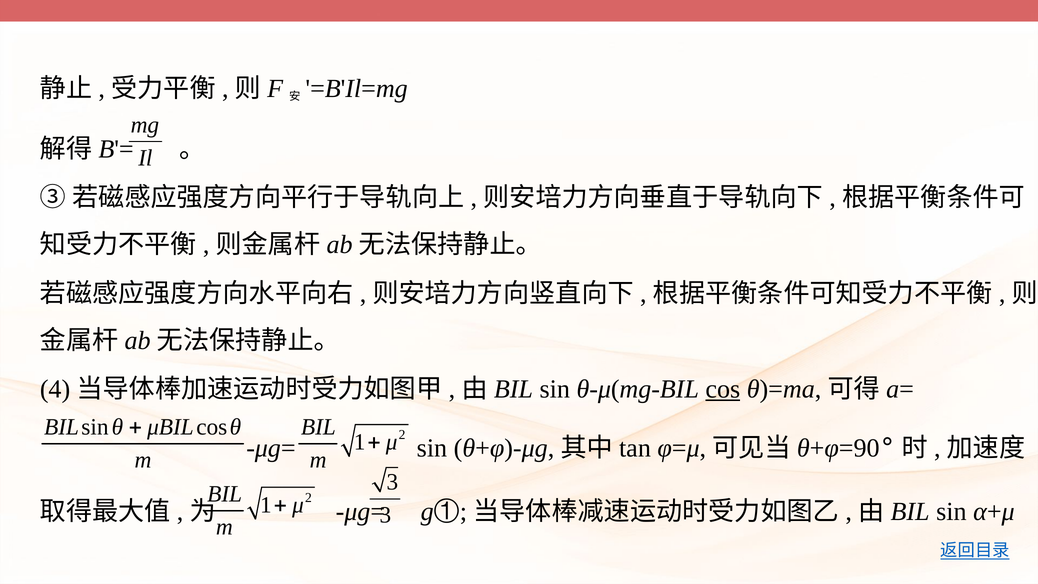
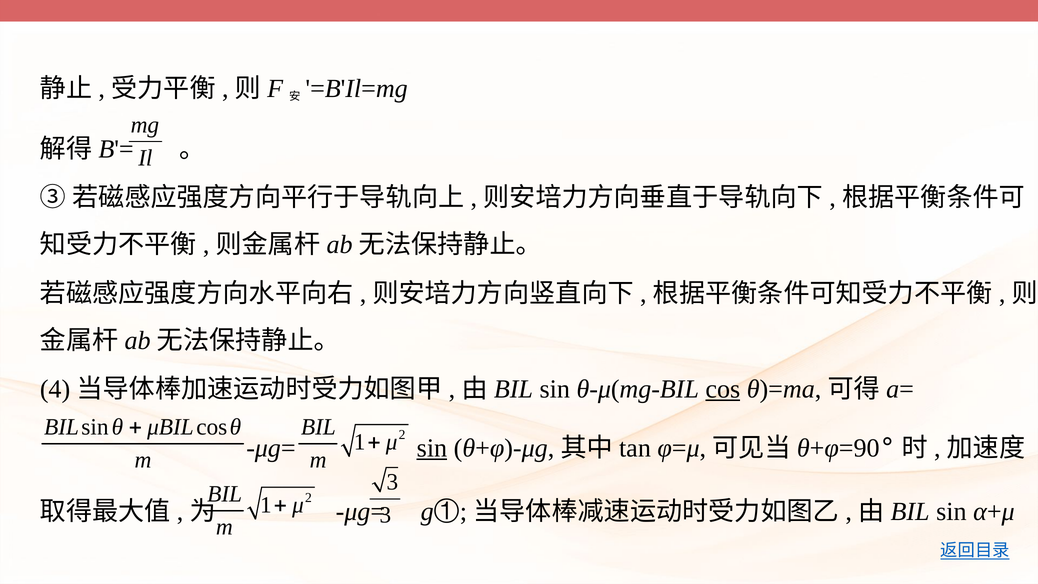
sin at (432, 448) underline: none -> present
